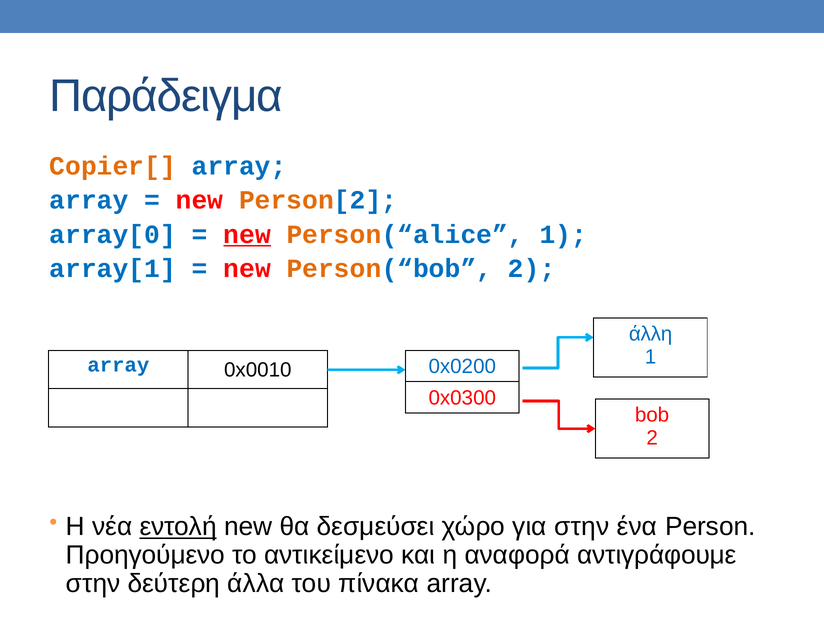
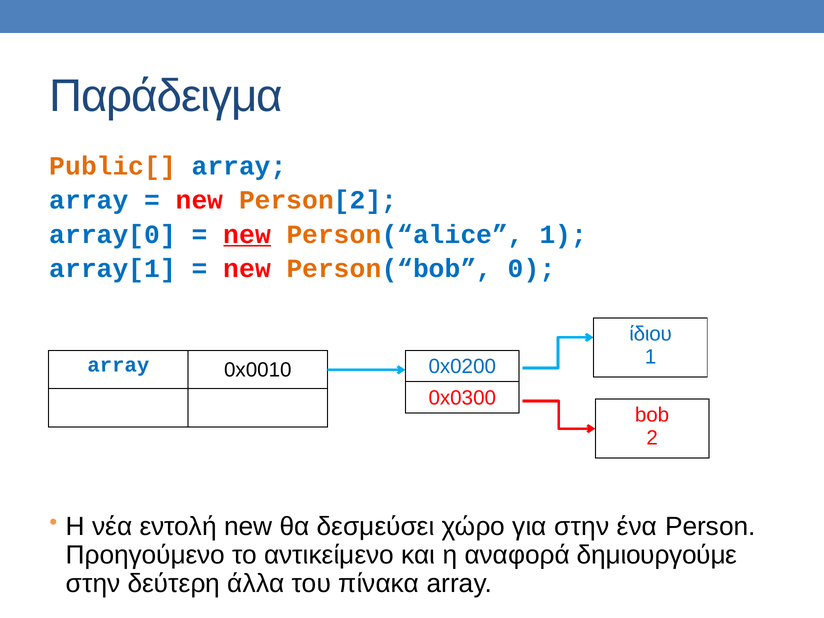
Copier[: Copier[ -> Public[
Person(“bob 2: 2 -> 0
άλλη: άλλη -> ίδιου
εντολή underline: present -> none
αντιγράφουμε: αντιγράφουμε -> δημιουργούμε
